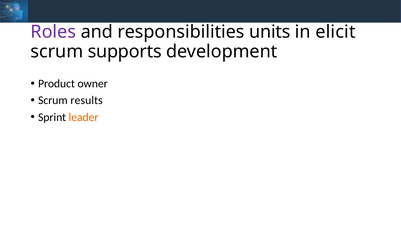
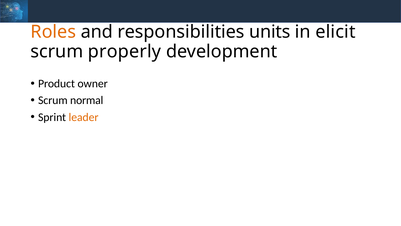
Roles colour: purple -> orange
supports: supports -> properly
results: results -> normal
